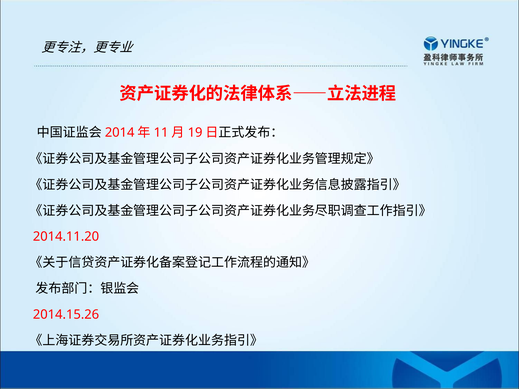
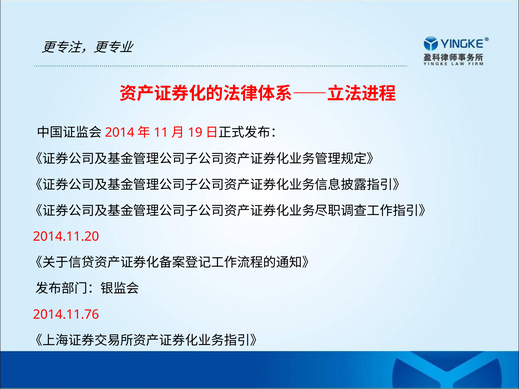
2014.15.26: 2014.15.26 -> 2014.11.76
